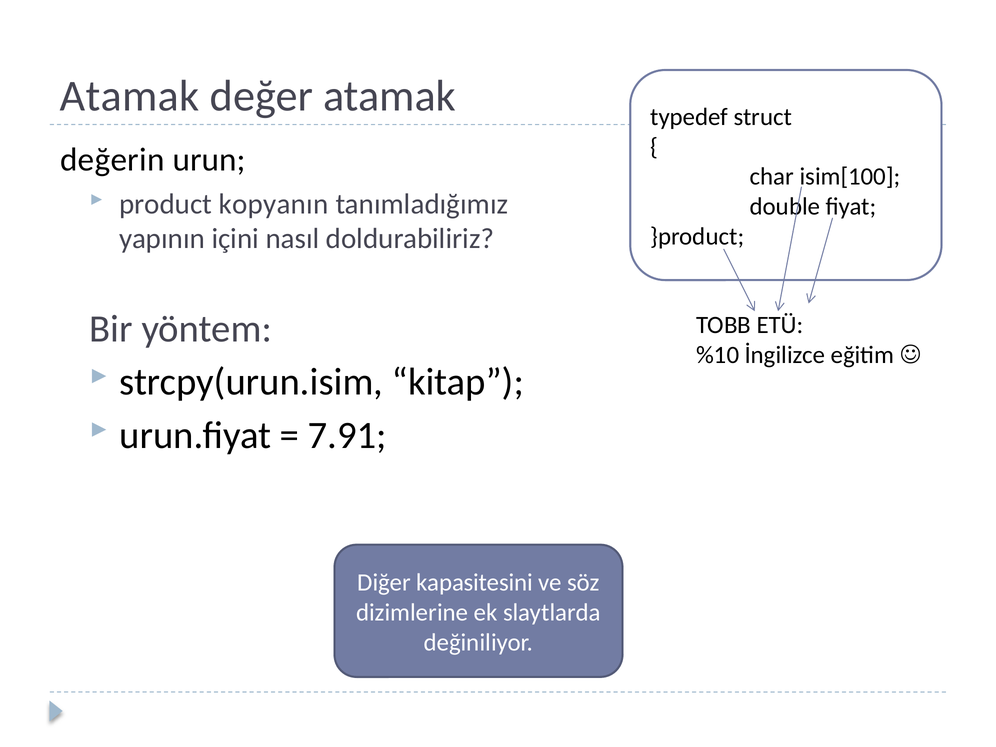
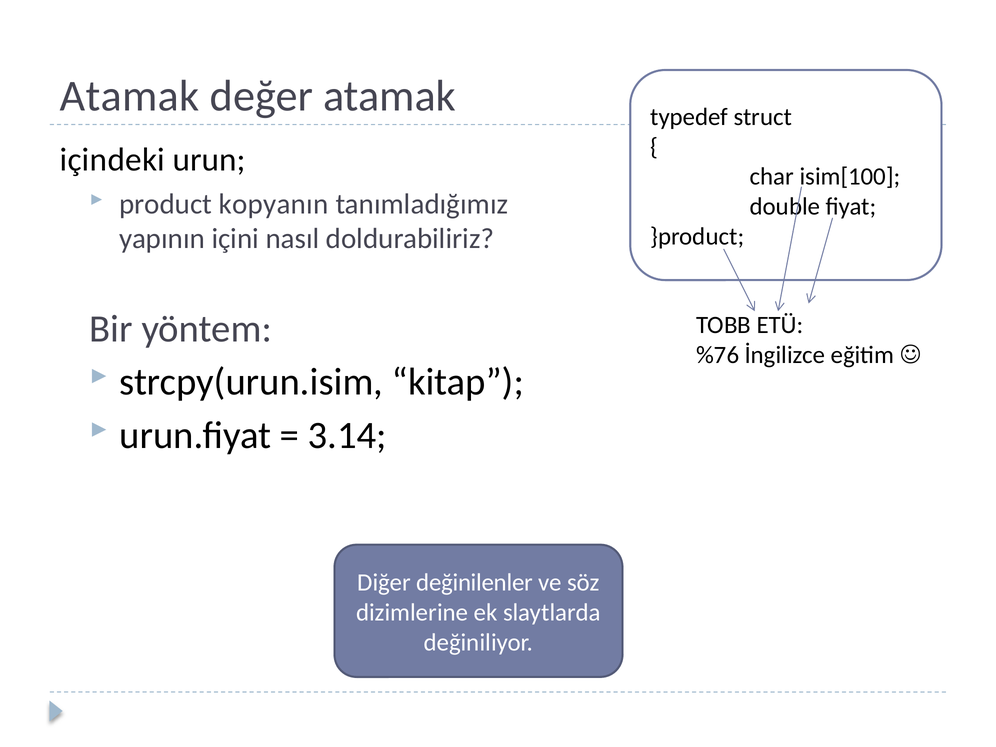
değerin: değerin -> içindeki
%10: %10 -> %76
7.91: 7.91 -> 3.14
kapasitesini: kapasitesini -> değinilenler
